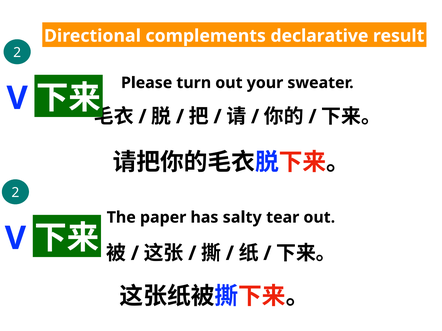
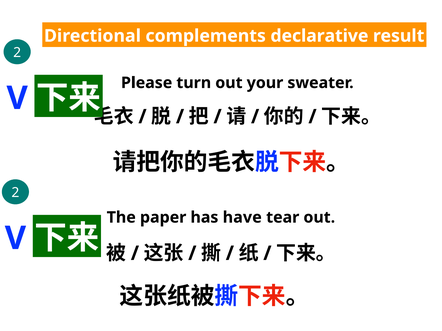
salty: salty -> have
